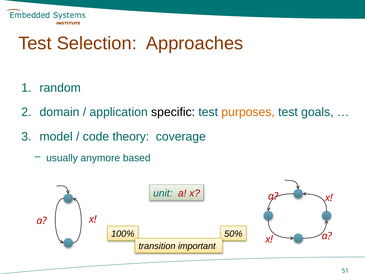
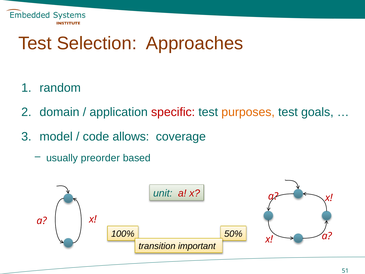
specific colour: black -> red
theory: theory -> allows
anymore: anymore -> preorder
